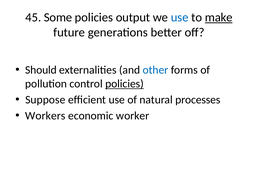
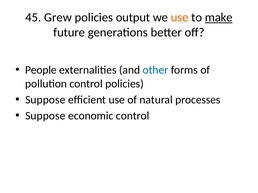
Some: Some -> Grew
use at (180, 17) colour: blue -> orange
Should: Should -> People
policies at (124, 84) underline: present -> none
Workers at (45, 116): Workers -> Suppose
economic worker: worker -> control
